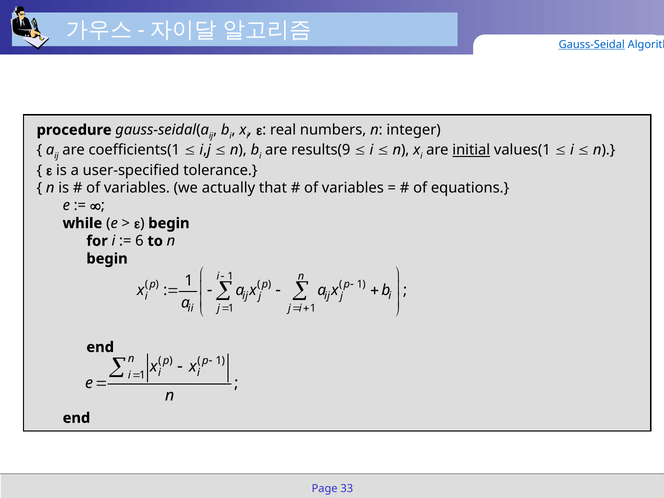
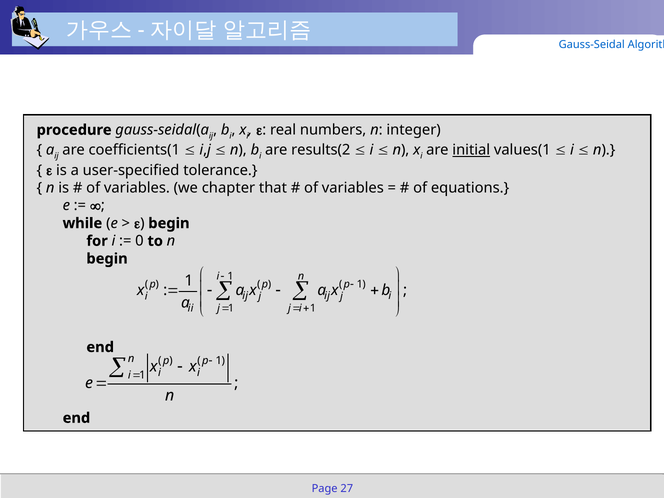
Gauss-Seidal underline: present -> none
results(9: results(9 -> results(2
actually: actually -> chapter
6: 6 -> 0
33: 33 -> 27
